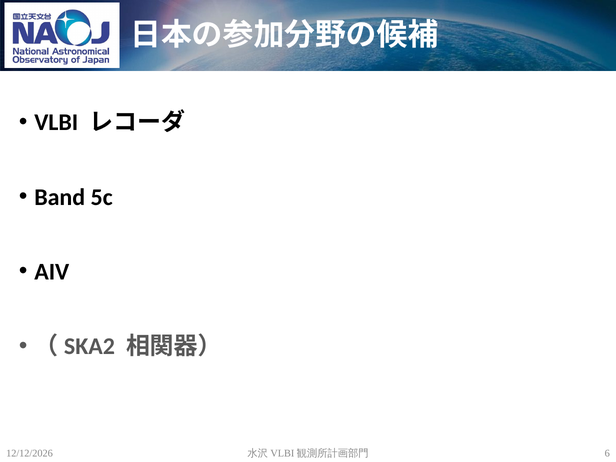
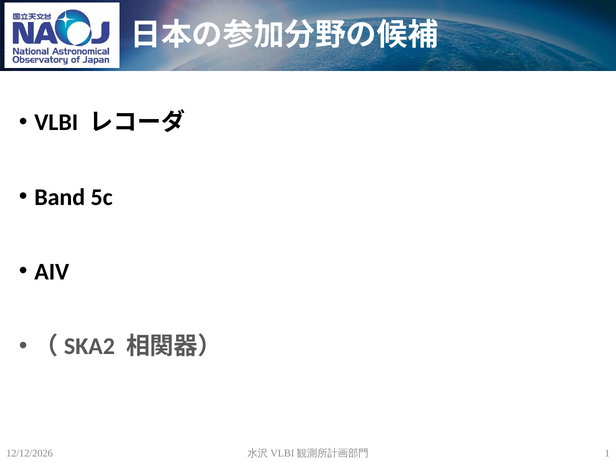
6: 6 -> 1
